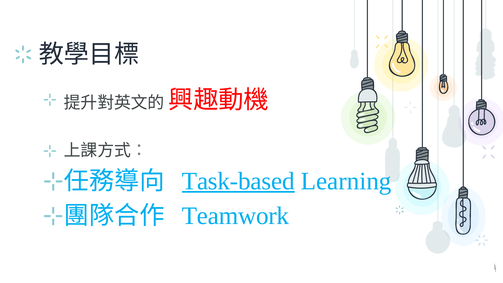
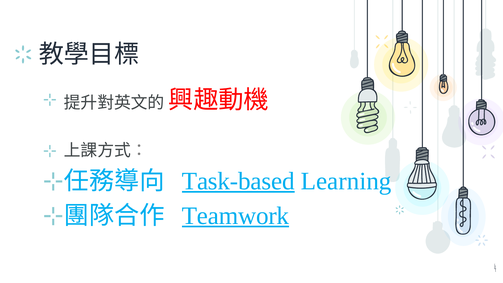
Teamwork underline: none -> present
